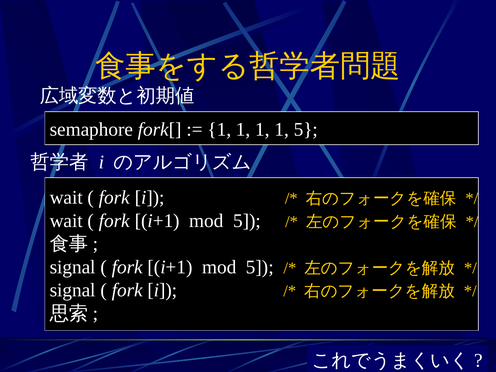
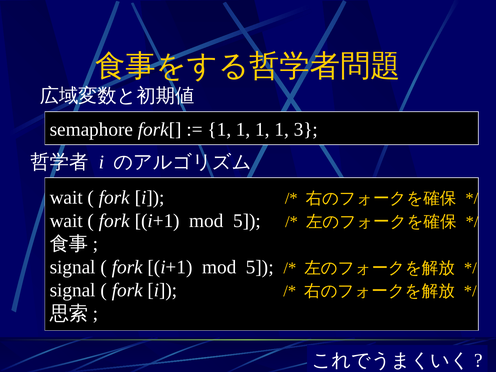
1 5: 5 -> 3
